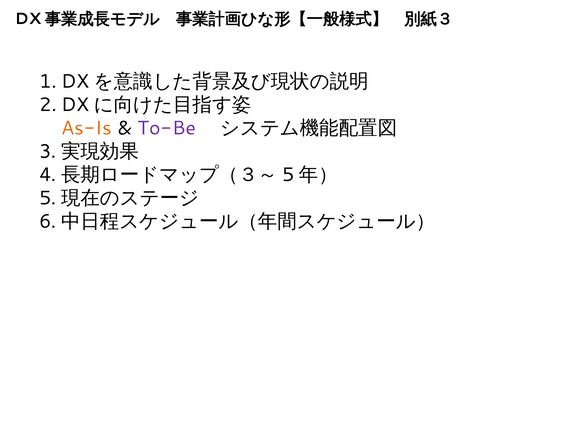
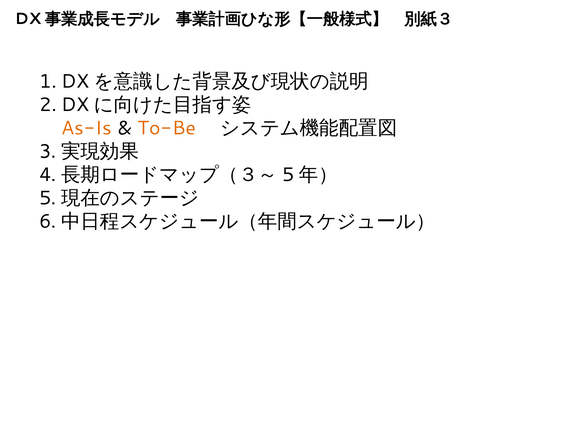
To-Be colour: purple -> orange
